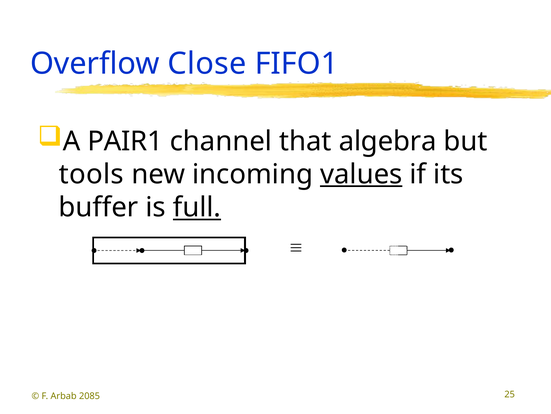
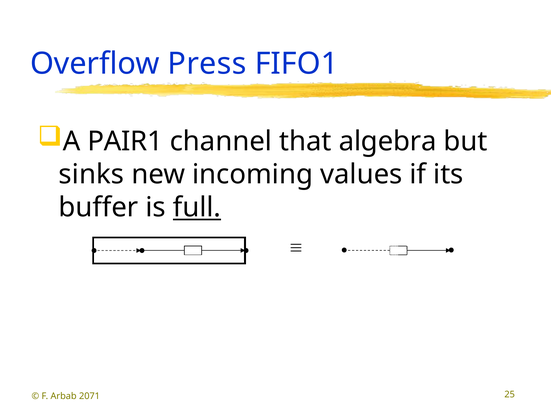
Close: Close -> Press
tools: tools -> sinks
values underline: present -> none
2085: 2085 -> 2071
